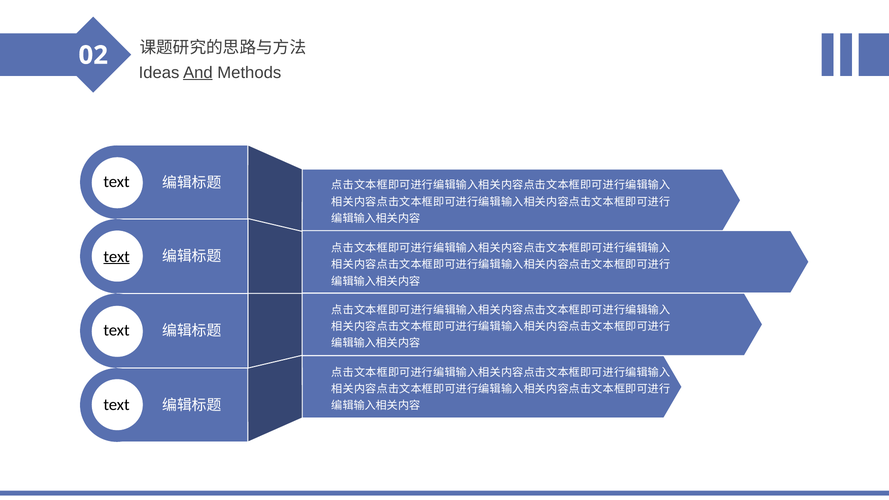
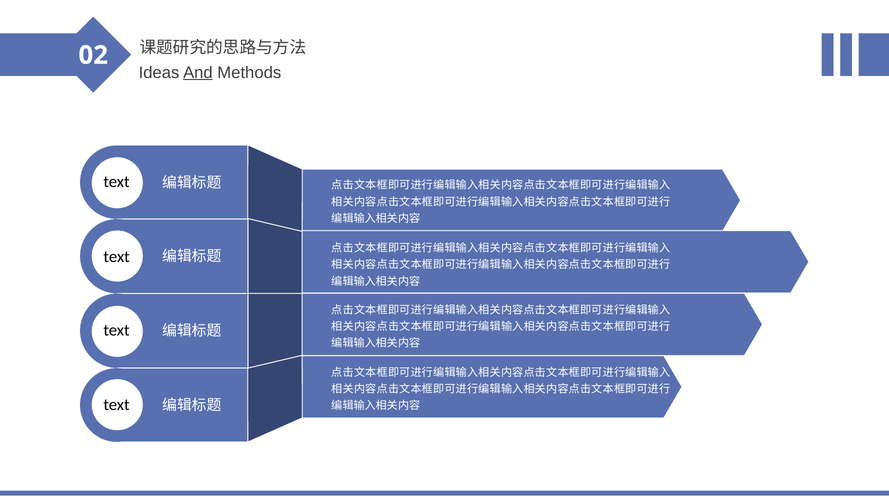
text at (117, 257) underline: present -> none
